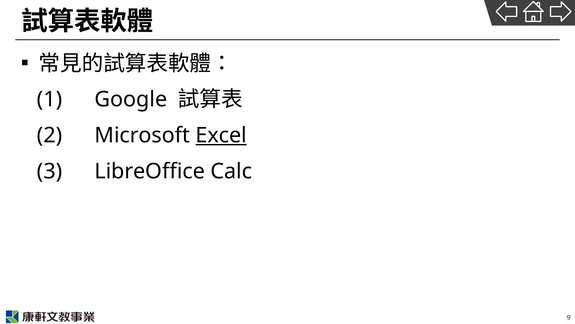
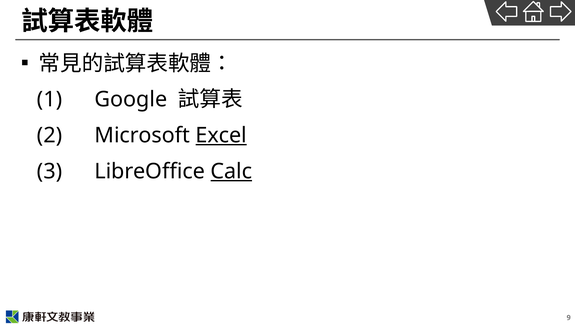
Calc underline: none -> present
